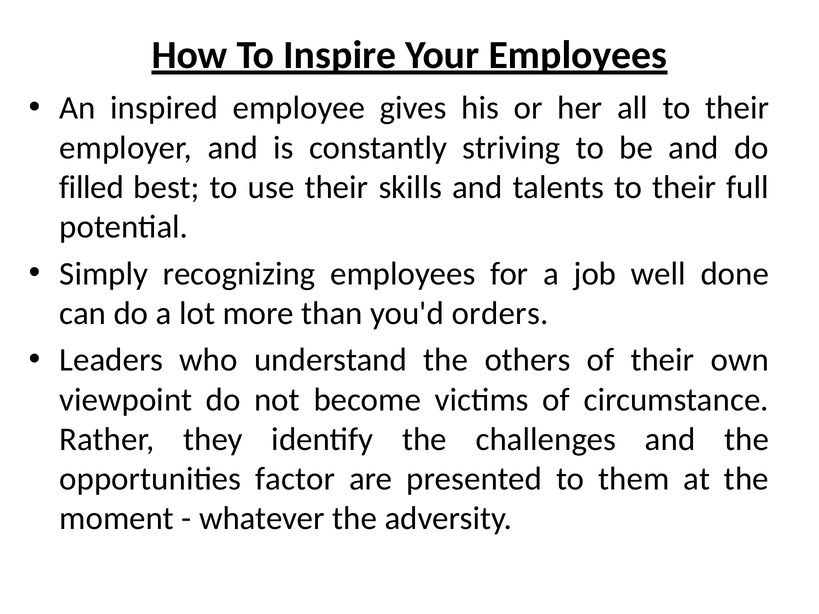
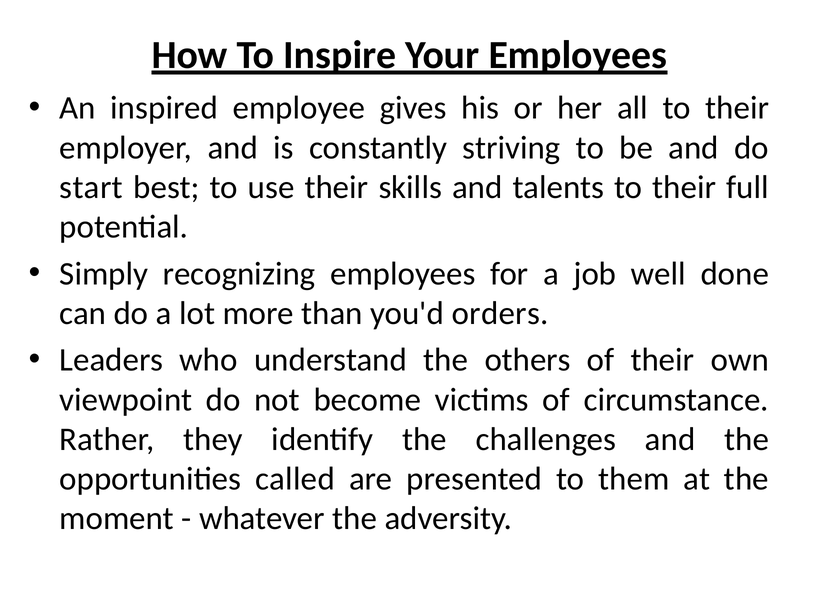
filled: filled -> start
factor: factor -> called
